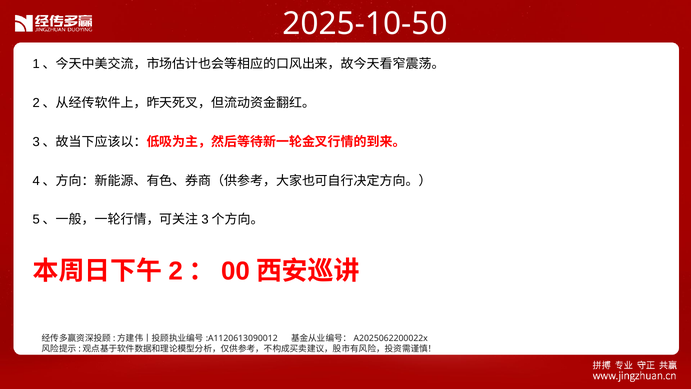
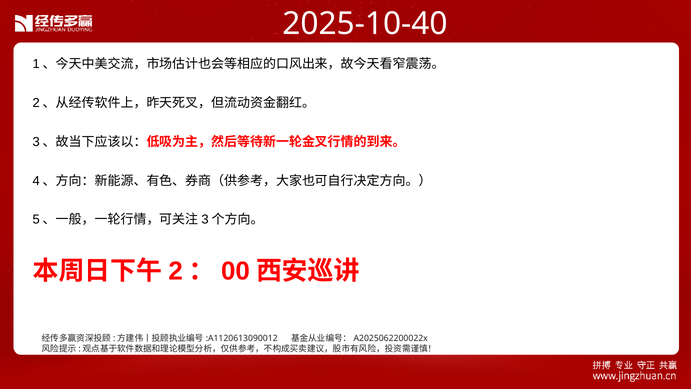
2025-10-50: 2025-10-50 -> 2025-10-40
